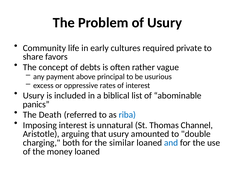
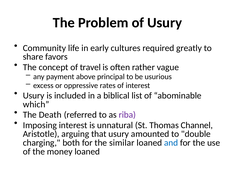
private: private -> greatly
debts: debts -> travel
panics: panics -> which
riba colour: blue -> purple
